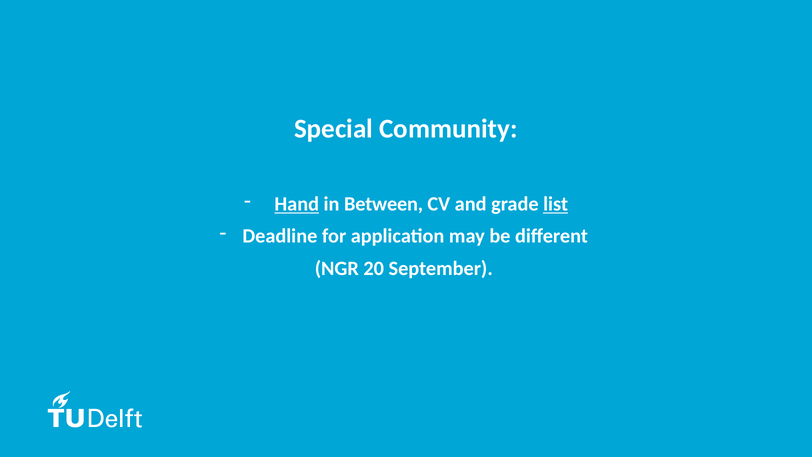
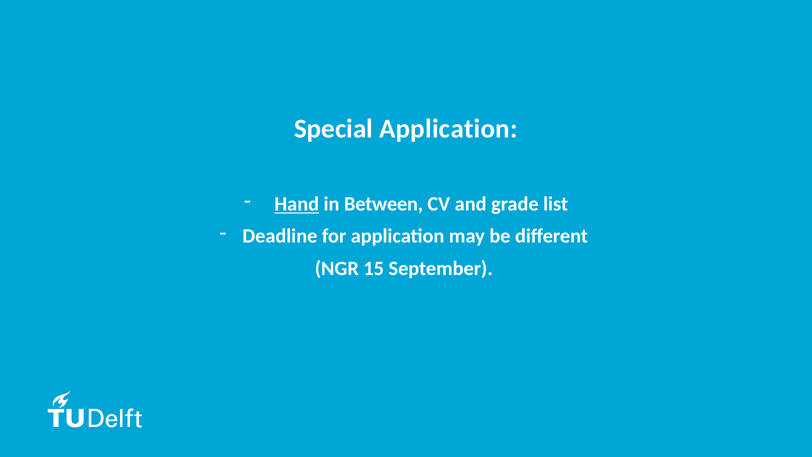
Special Community: Community -> Application
list underline: present -> none
20: 20 -> 15
